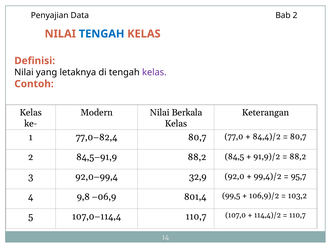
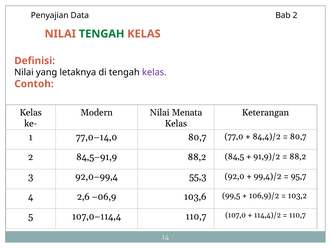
TENGAH at (102, 34) colour: blue -> green
Berkala: Berkala -> Menata
77,0–82,4: 77,0–82,4 -> 77,0–14,0
32,9: 32,9 -> 55,3
9,8: 9,8 -> 2,6
801,4: 801,4 -> 103,6
